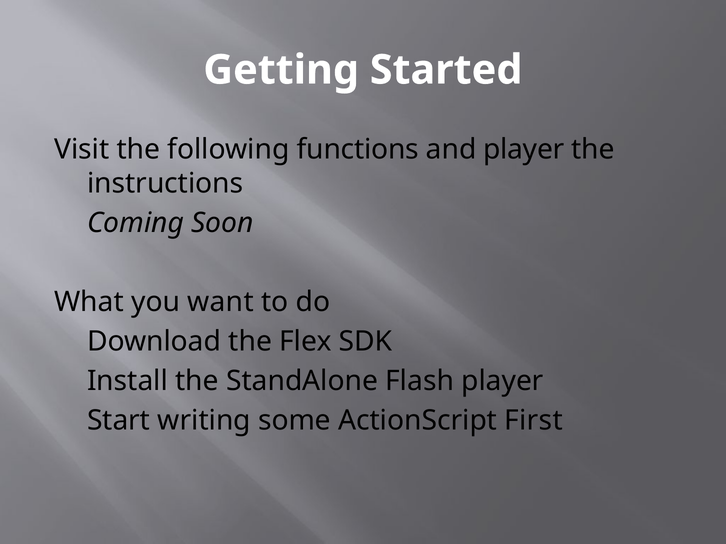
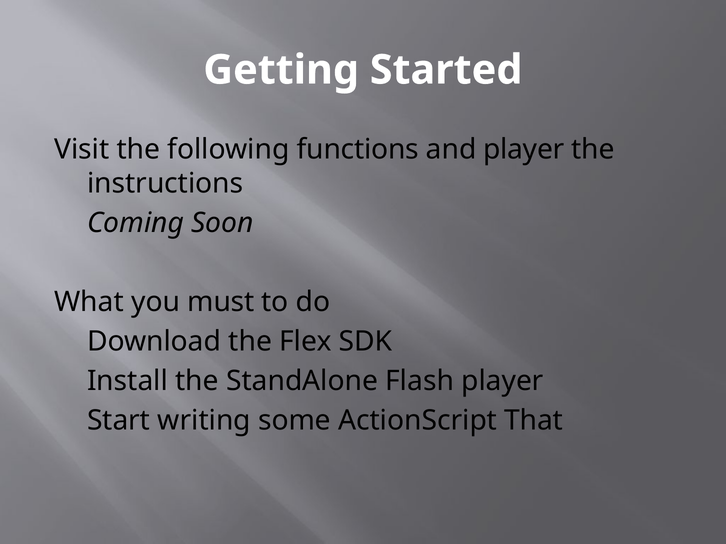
want: want -> must
First: First -> That
